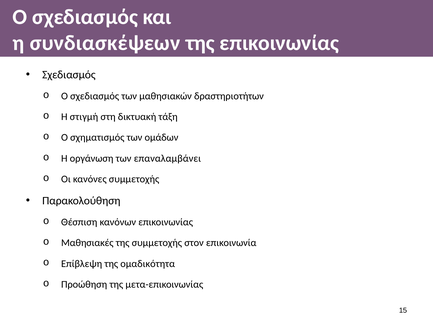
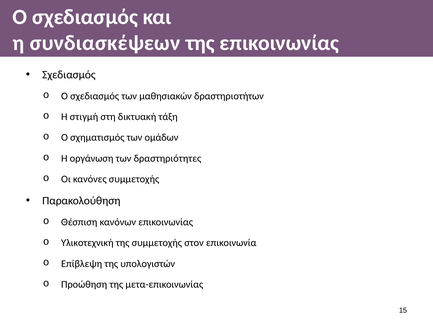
επαναλαμβάνει: επαναλαμβάνει -> δραστηριότητες
Μαθησιακές: Μαθησιακές -> Υλικοτεχνική
ομαδικότητα: ομαδικότητα -> υπολογιστών
